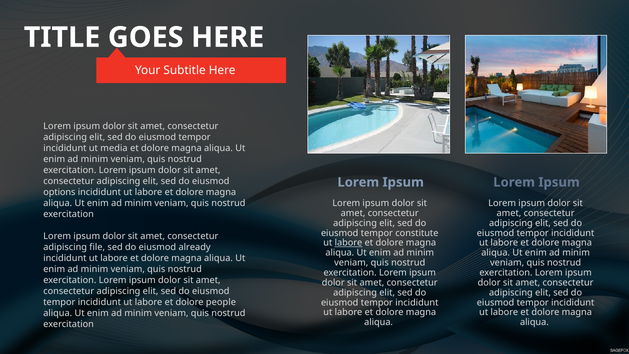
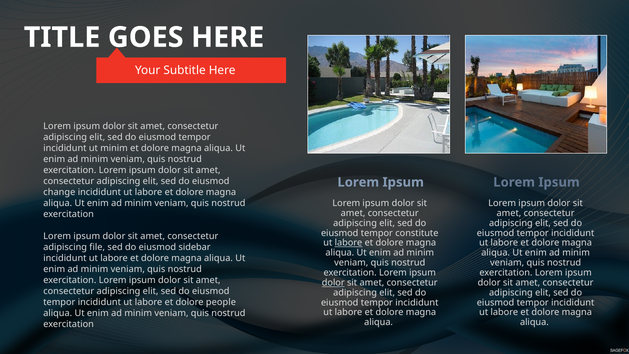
ut media: media -> minim
options: options -> change
already: already -> sidebar
dolor at (333, 283) underline: none -> present
